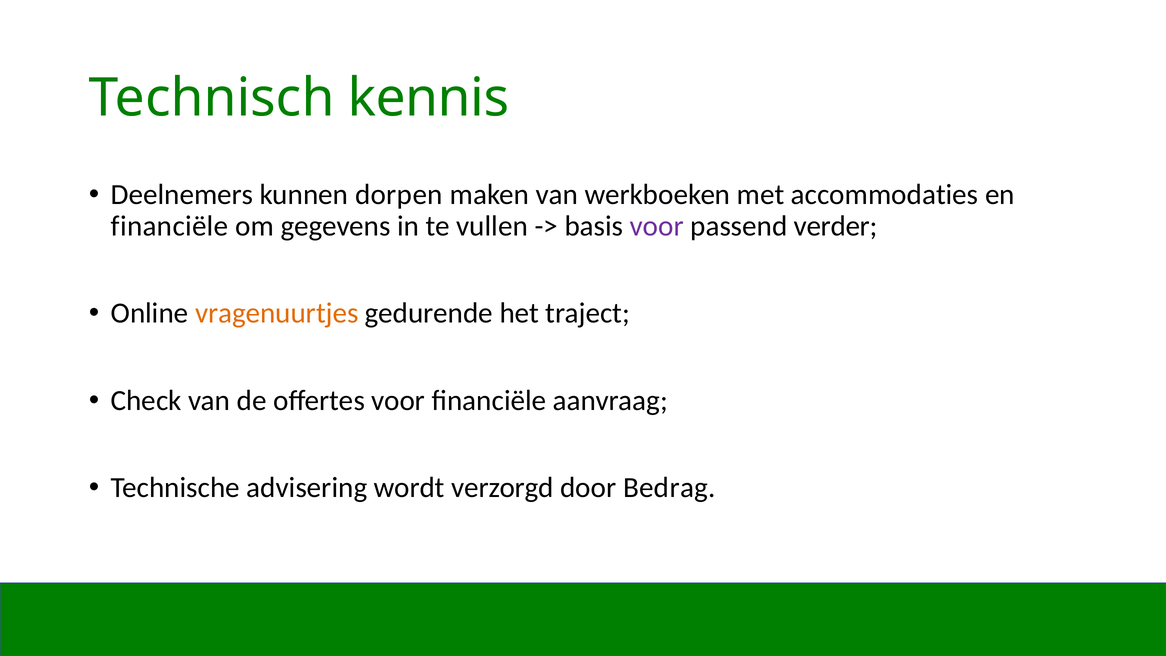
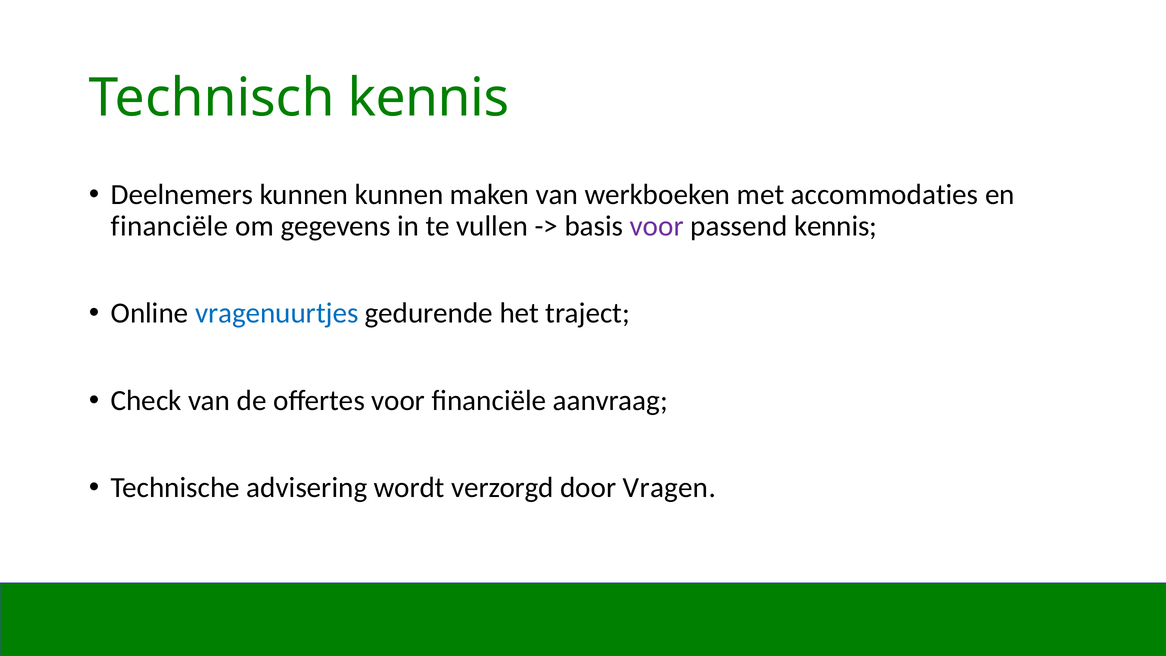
kunnen dorpen: dorpen -> kunnen
passend verder: verder -> kennis
vragenuurtjes colour: orange -> blue
Bedrag: Bedrag -> Vragen
